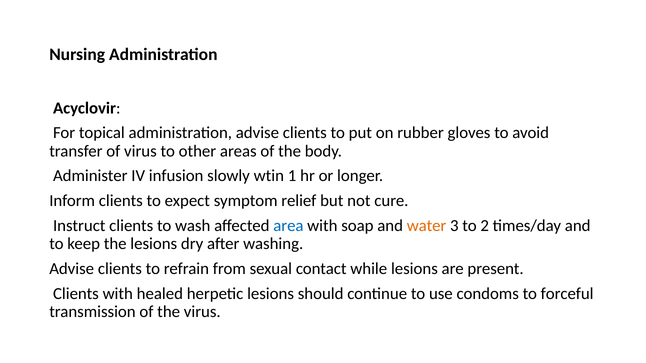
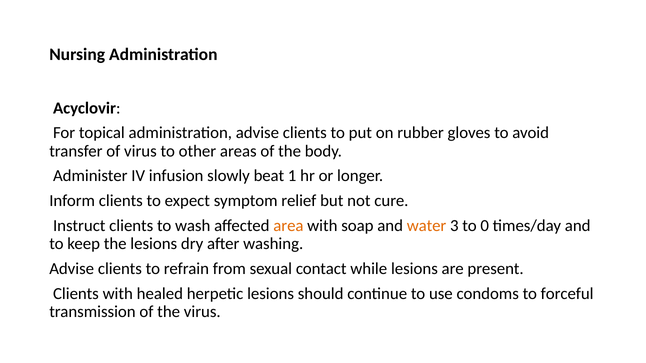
wtin: wtin -> beat
area colour: blue -> orange
2: 2 -> 0
